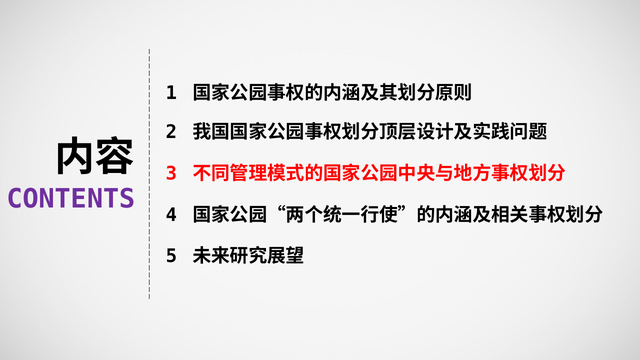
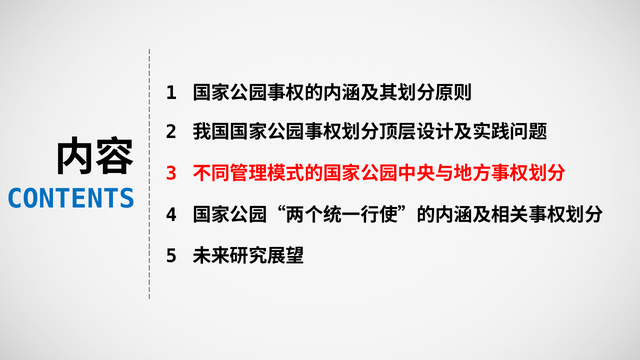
CONTENTS colour: purple -> blue
